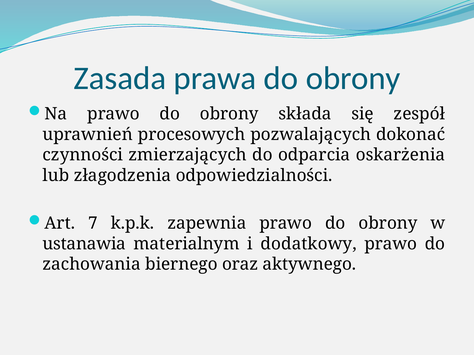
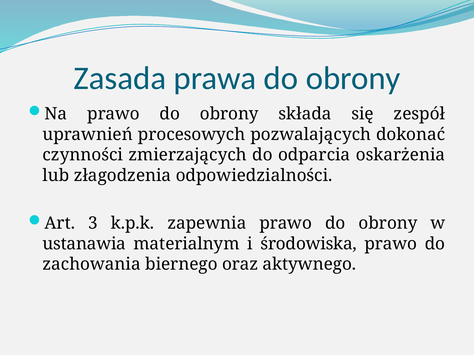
7: 7 -> 3
dodatkowy: dodatkowy -> środowiska
